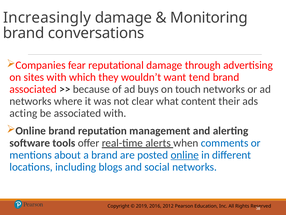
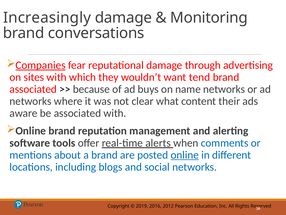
Companies underline: none -> present
touch: touch -> name
acting: acting -> aware
